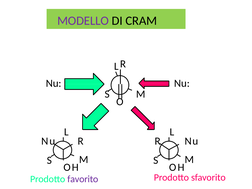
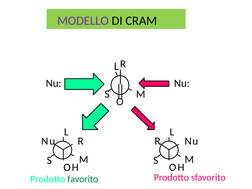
favorito colour: purple -> green
